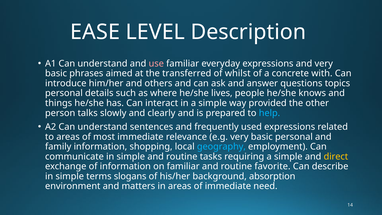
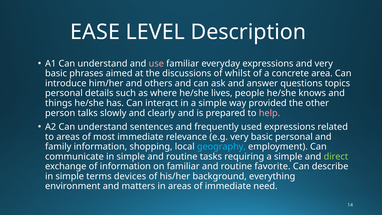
transferred: transferred -> discussions
with: with -> area
help colour: light blue -> pink
direct colour: yellow -> light green
slogans: slogans -> devices
absorption: absorption -> everything
